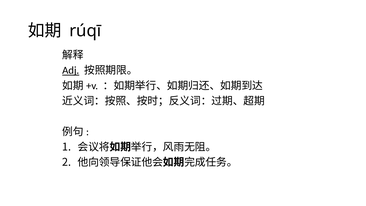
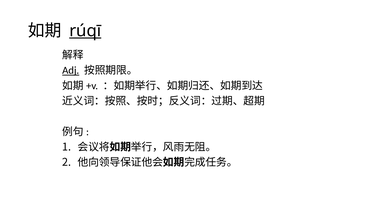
rúqī underline: none -> present
